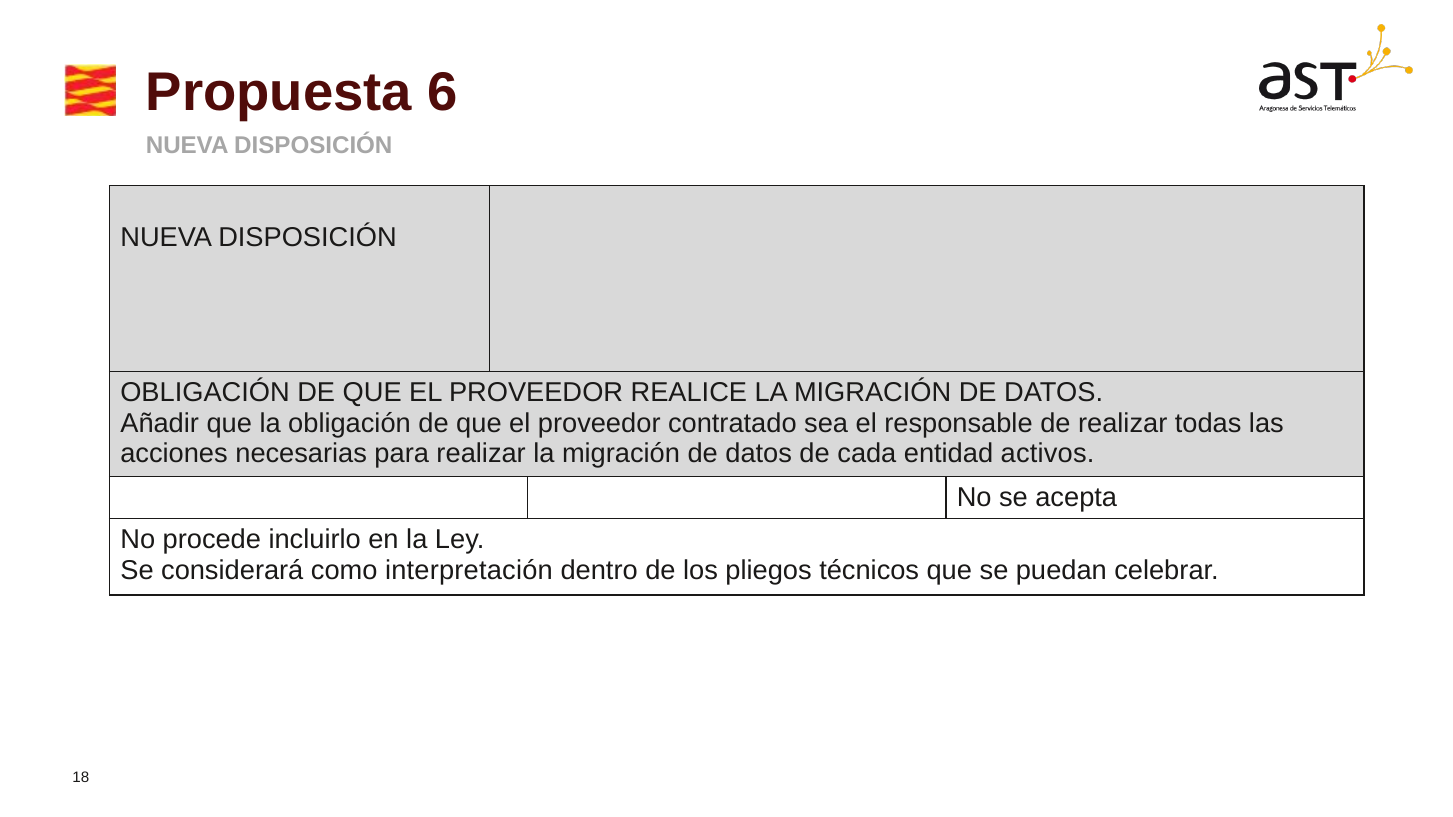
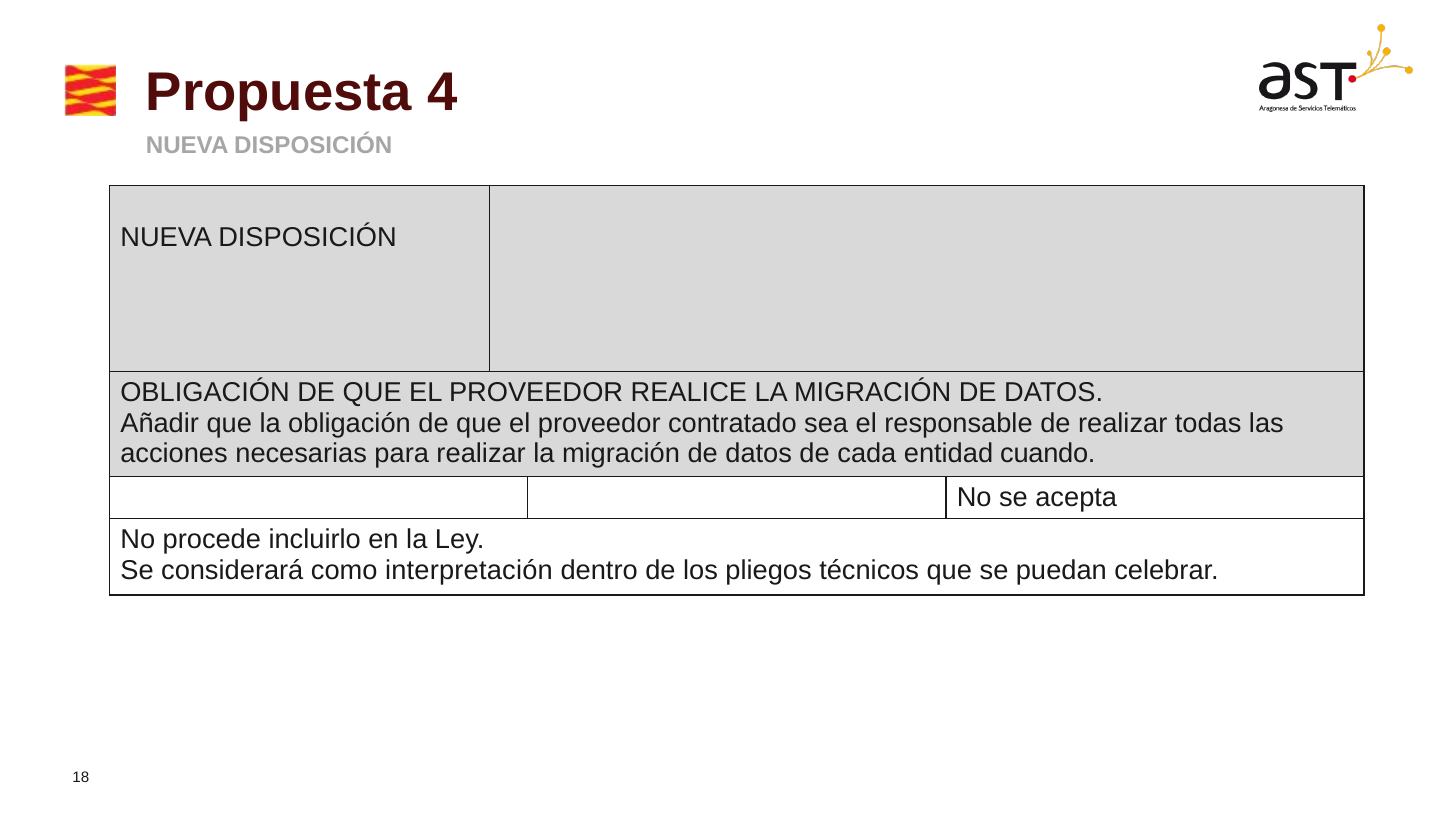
6: 6 -> 4
activos: activos -> cuando
